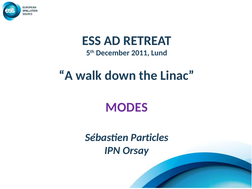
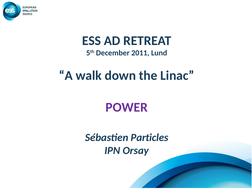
MODES: MODES -> POWER
